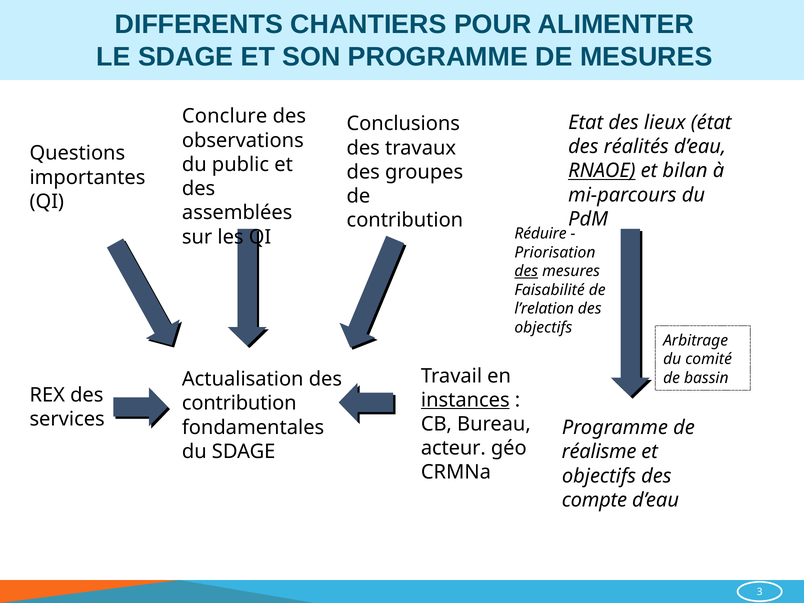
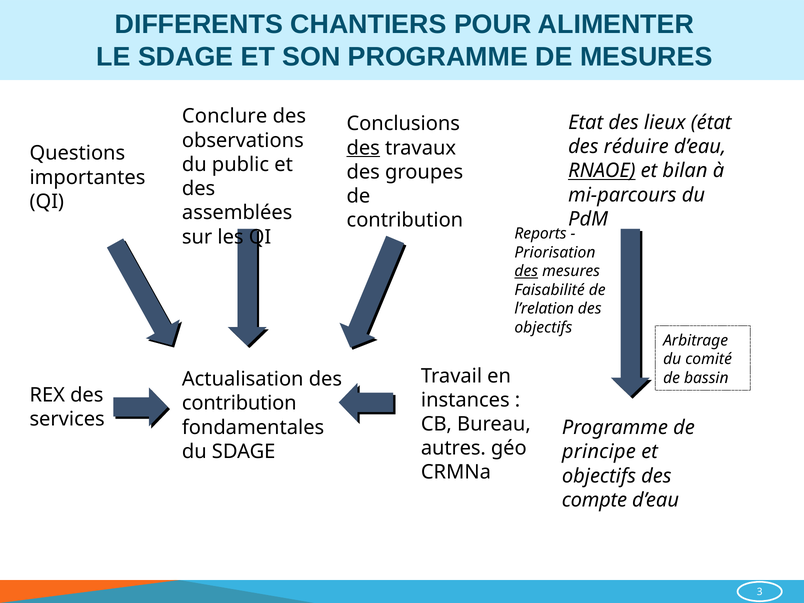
réalités: réalités -> réduire
des at (363, 148) underline: none -> present
Réduire: Réduire -> Reports
instances underline: present -> none
acteur: acteur -> autres
réalisme: réalisme -> principe
